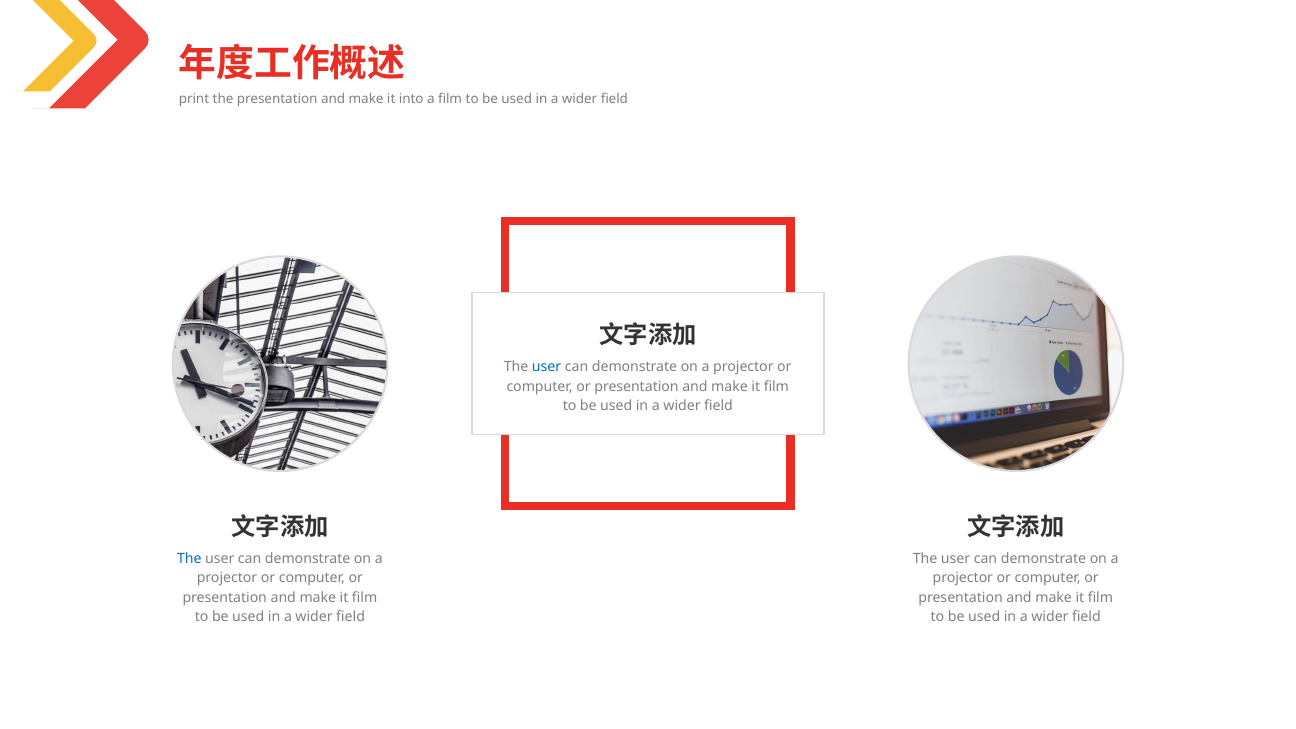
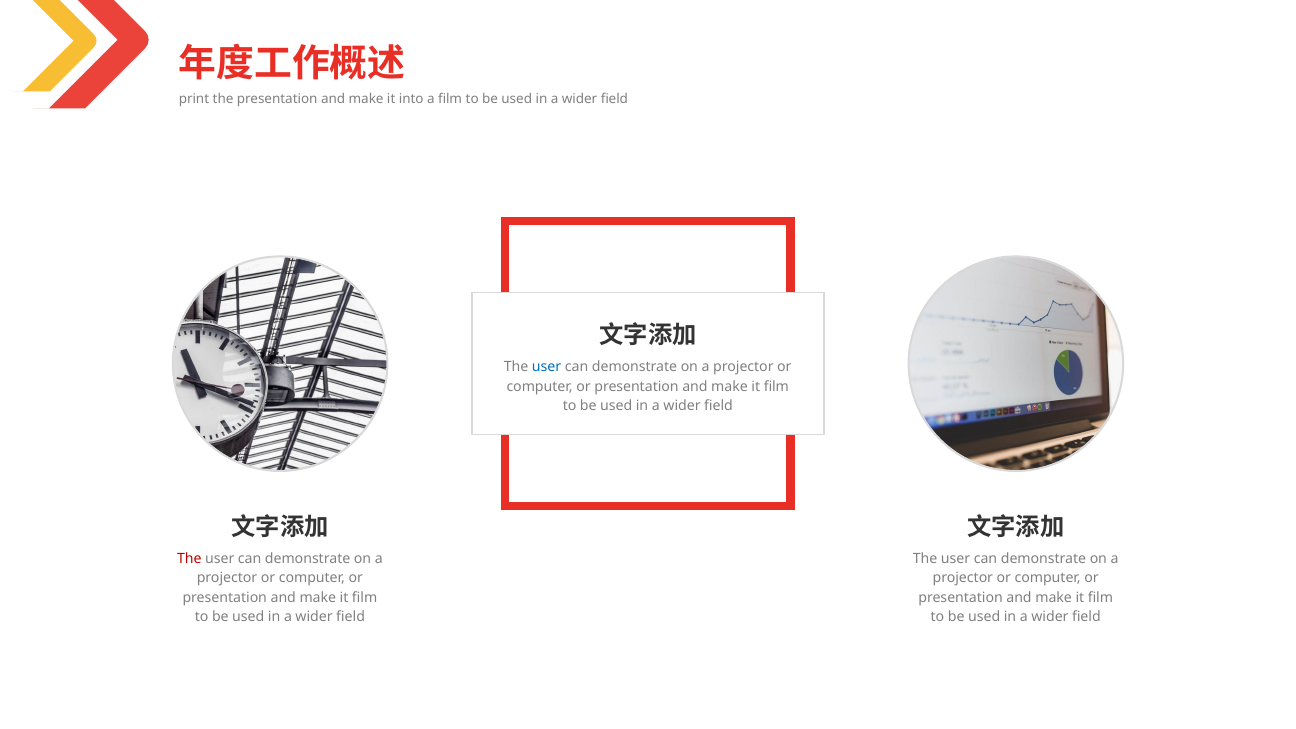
The at (189, 559) colour: blue -> red
